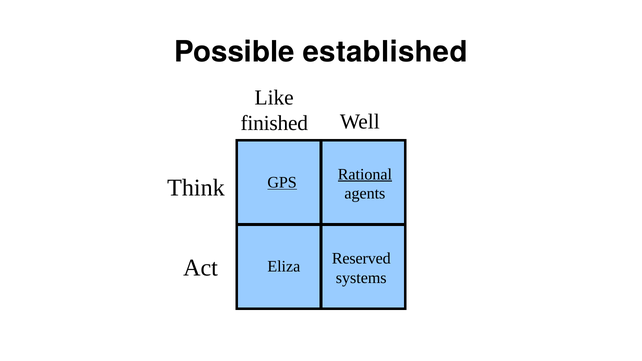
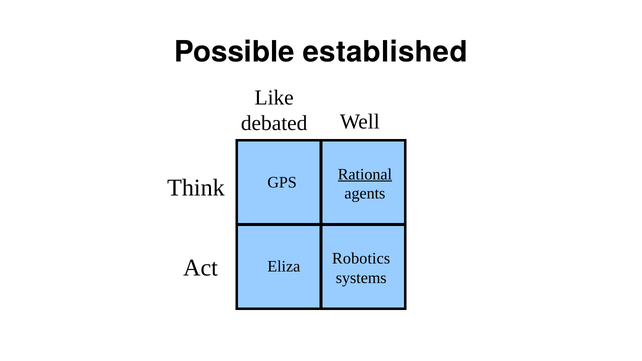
finished: finished -> debated
GPS underline: present -> none
Reserved: Reserved -> Robotics
